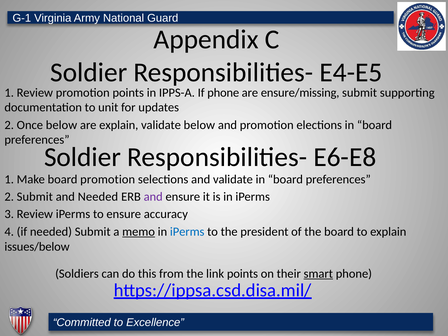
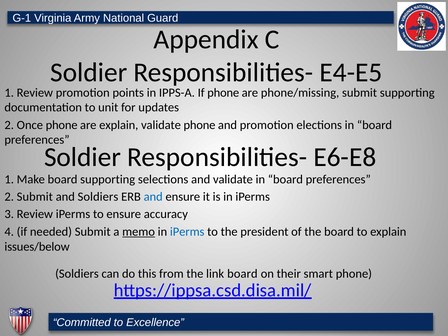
ensure/missing: ensure/missing -> phone/missing
Once below: below -> phone
validate below: below -> phone
board promotion: promotion -> supporting
and Needed: Needed -> Soldiers
and at (153, 197) colour: purple -> blue
link points: points -> board
smart underline: present -> none
